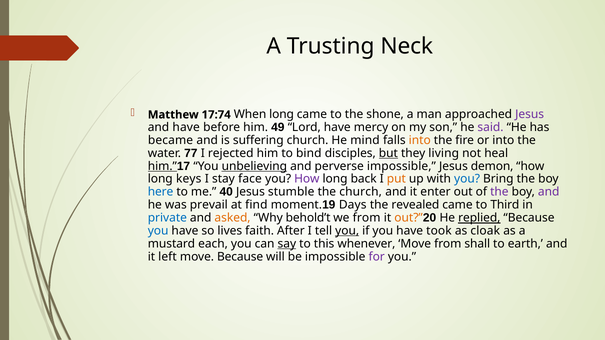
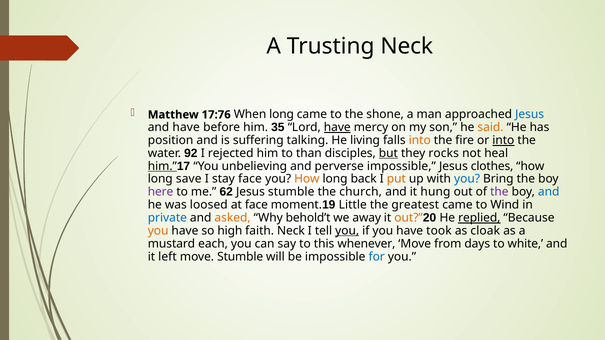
17:74: 17:74 -> 17:76
Jesus at (530, 115) colour: purple -> blue
49: 49 -> 35
have at (337, 127) underline: none -> present
said colour: purple -> orange
became: became -> position
suffering church: church -> talking
mind: mind -> living
into at (503, 140) underline: none -> present
77: 77 -> 92
bind: bind -> than
living: living -> rocks
unbelieving underline: present -> none
demon: demon -> clothes
keys: keys -> save
How at (307, 179) colour: purple -> orange
here colour: blue -> purple
40: 40 -> 62
enter: enter -> hung
and at (549, 192) colour: purple -> blue
prevail: prevail -> loosed
at find: find -> face
Days: Days -> Little
revealed: revealed -> greatest
Third: Third -> Wind
we from: from -> away
you at (158, 231) colour: blue -> orange
lives: lives -> high
faith After: After -> Neck
say underline: present -> none
shall: shall -> days
earth: earth -> white
move Because: Because -> Stumble
for colour: purple -> blue
